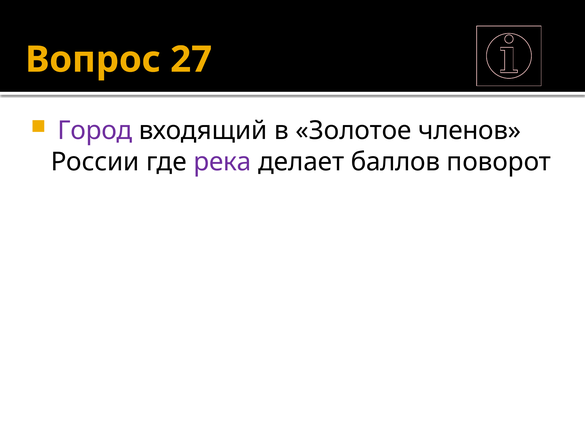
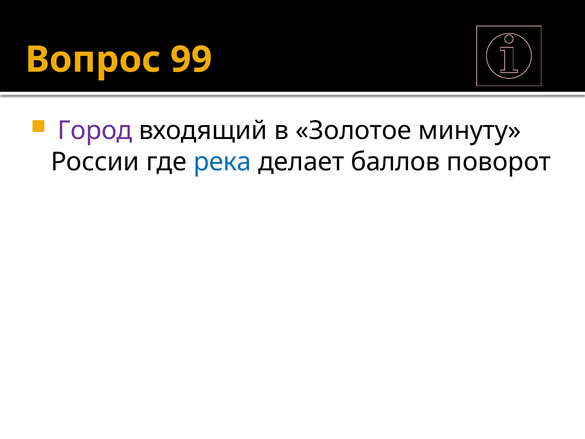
27: 27 -> 99
членов: членов -> минуту
река colour: purple -> blue
